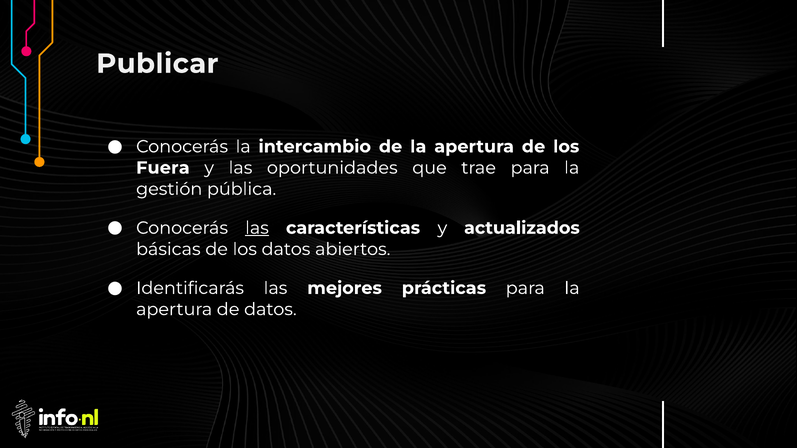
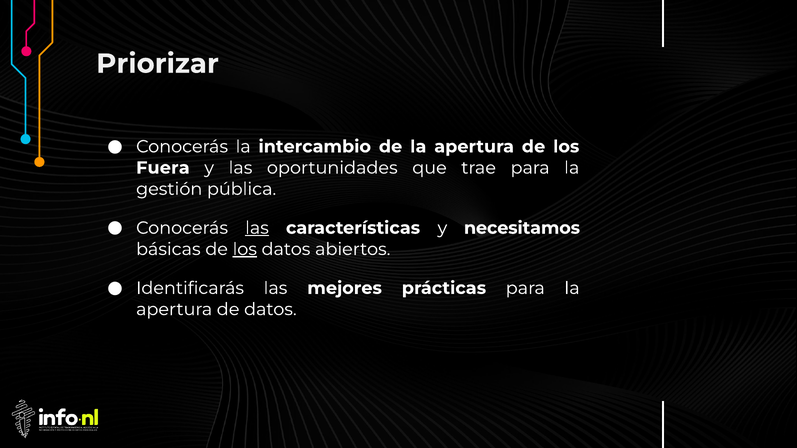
Publicar: Publicar -> Priorizar
actualizados: actualizados -> necesitamos
los at (245, 249) underline: none -> present
